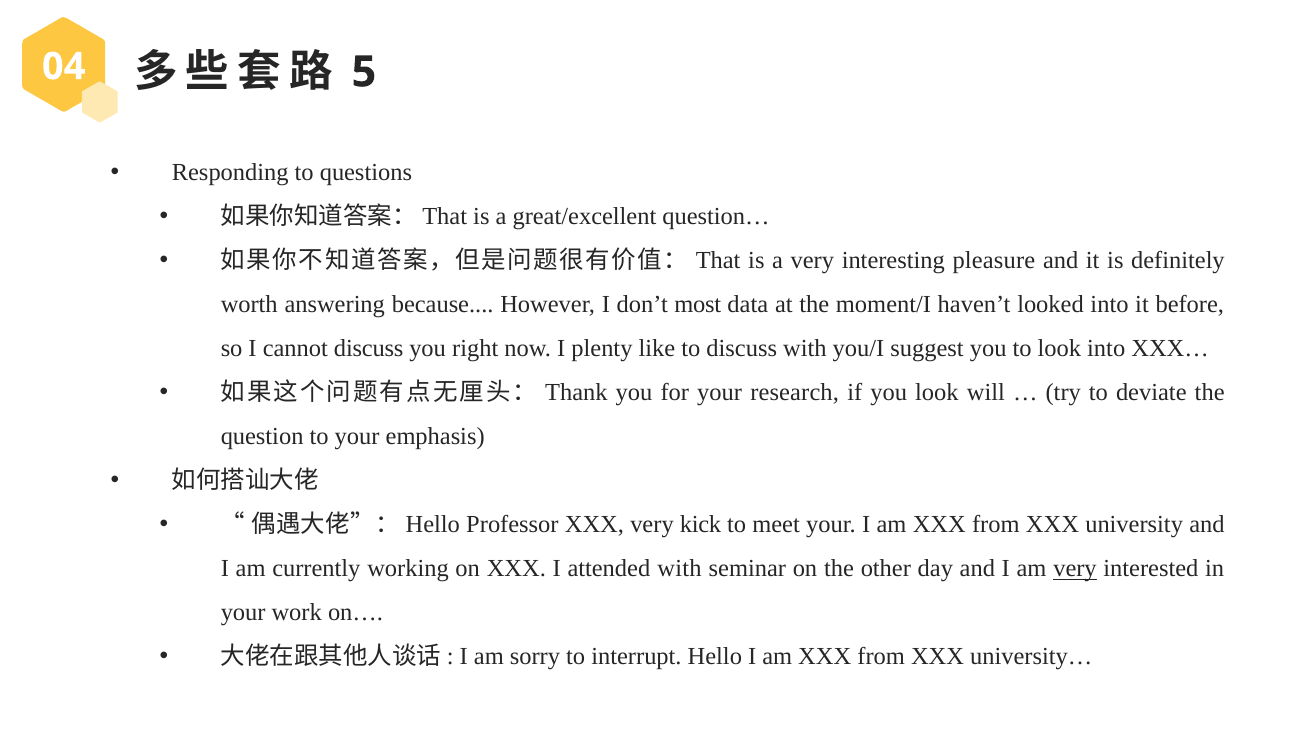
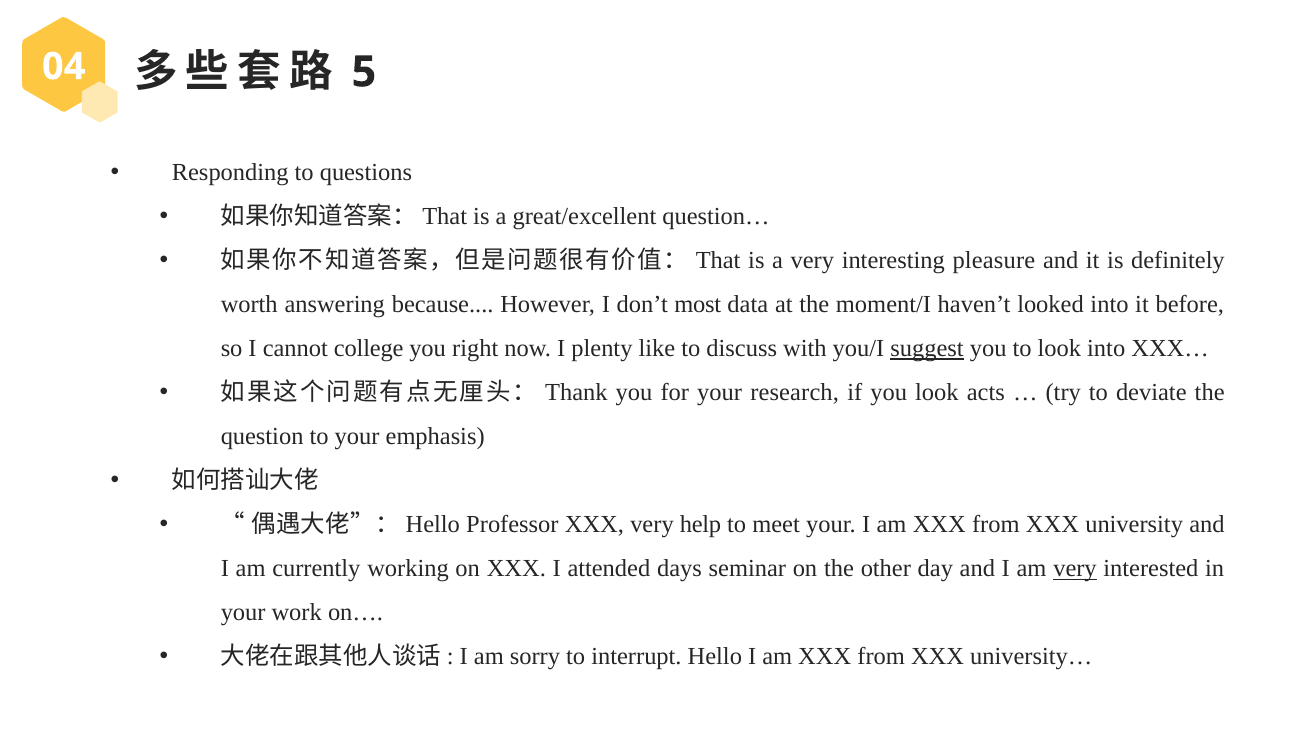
cannot discuss: discuss -> college
suggest underline: none -> present
will: will -> acts
kick: kick -> help
attended with: with -> days
